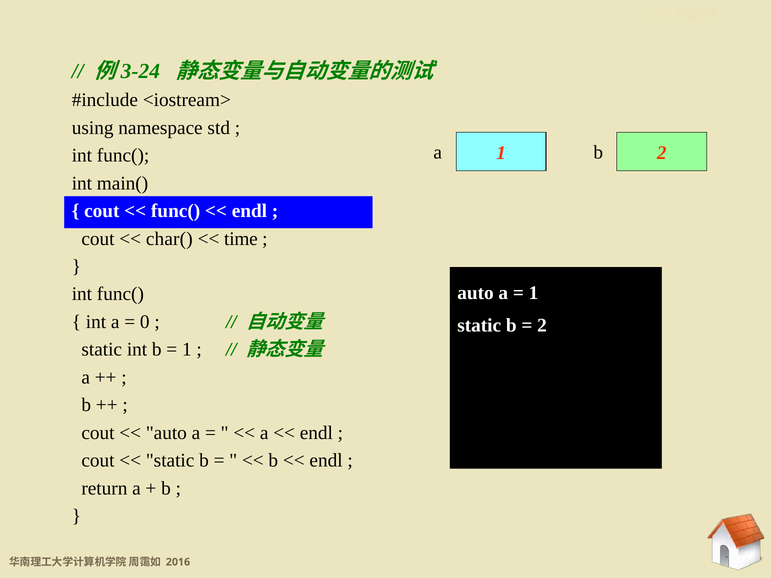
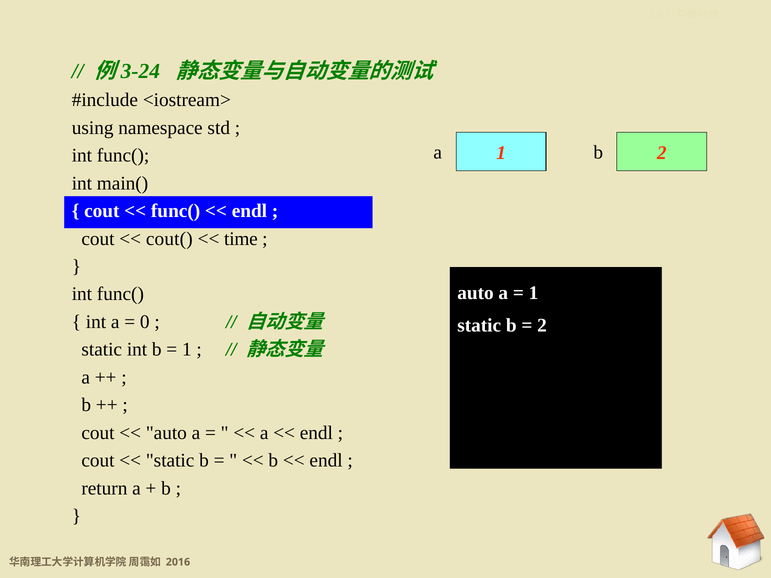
char(: char( -> cout(
